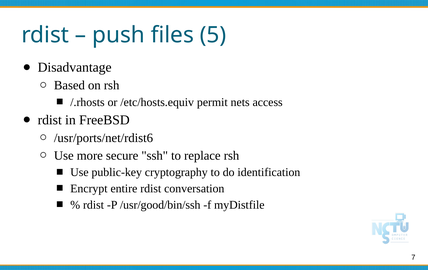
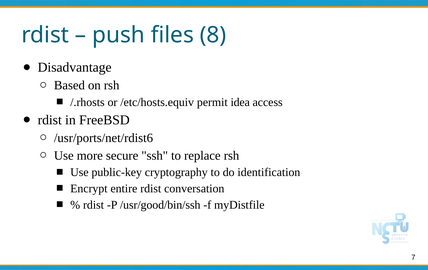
5: 5 -> 8
nets: nets -> idea
